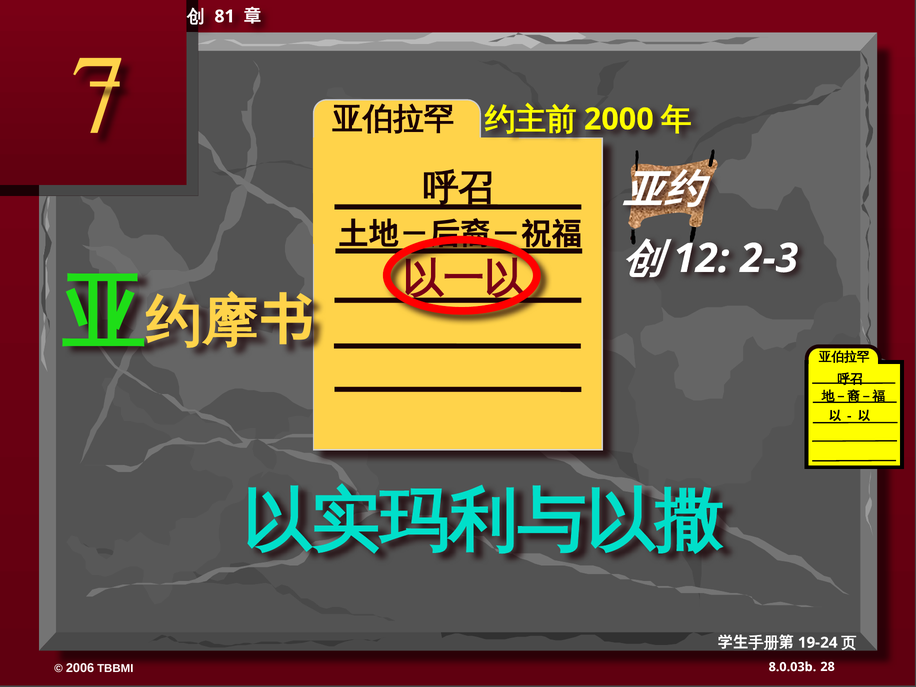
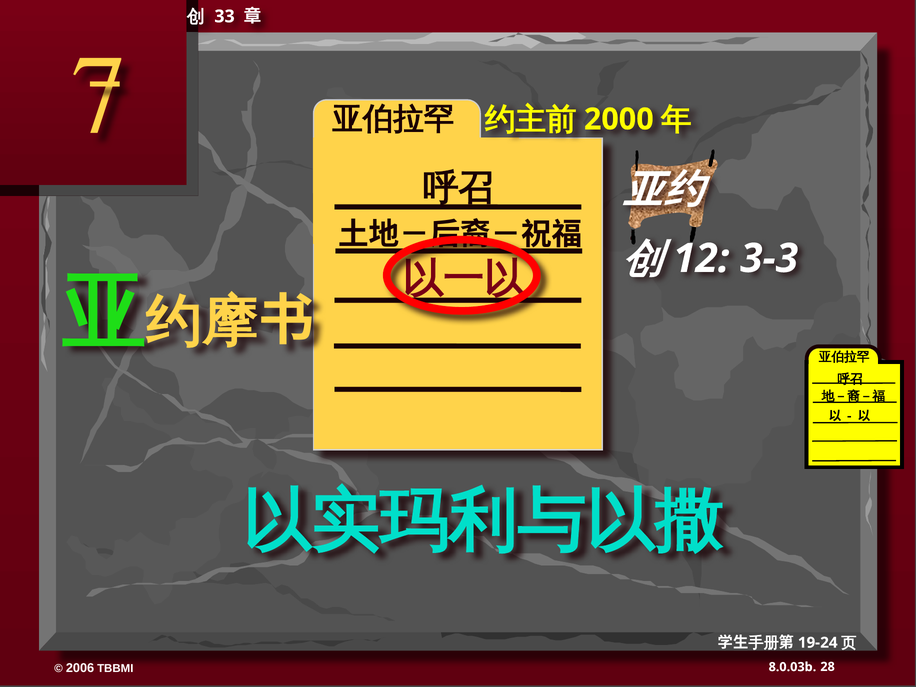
81: 81 -> 33
2-3: 2-3 -> 3-3
